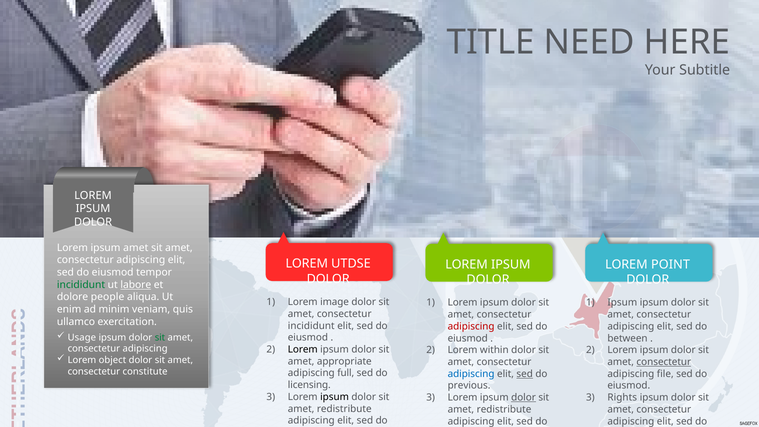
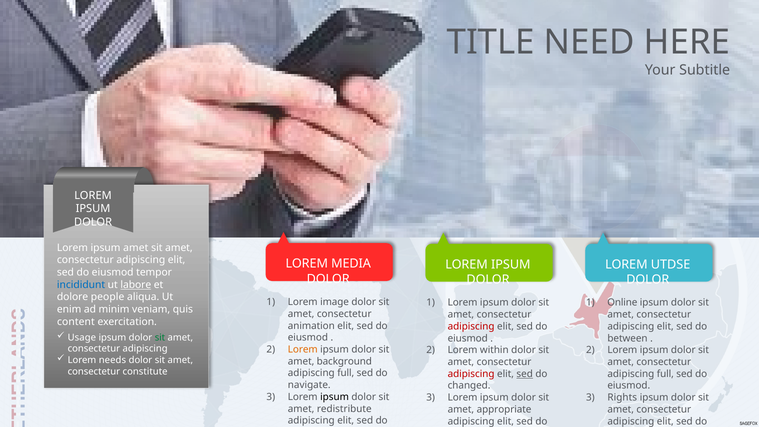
UTDSE: UTDSE -> MEDIA
POINT: POINT -> UTDSE
incididunt at (81, 285) colour: green -> blue
Ipsum at (622, 303): Ipsum -> Online
ullamco: ullamco -> content
incididunt at (311, 326): incididunt -> animation
Lorem at (303, 349) colour: black -> orange
object: object -> needs
appropriate: appropriate -> background
consectetur at (664, 362) underline: present -> none
adipiscing at (471, 374) colour: blue -> red
file at (665, 374): file -> full
licensing: licensing -> navigate
previous: previous -> changed
dolor at (524, 397) underline: present -> none
redistribute at (504, 409): redistribute -> appropriate
